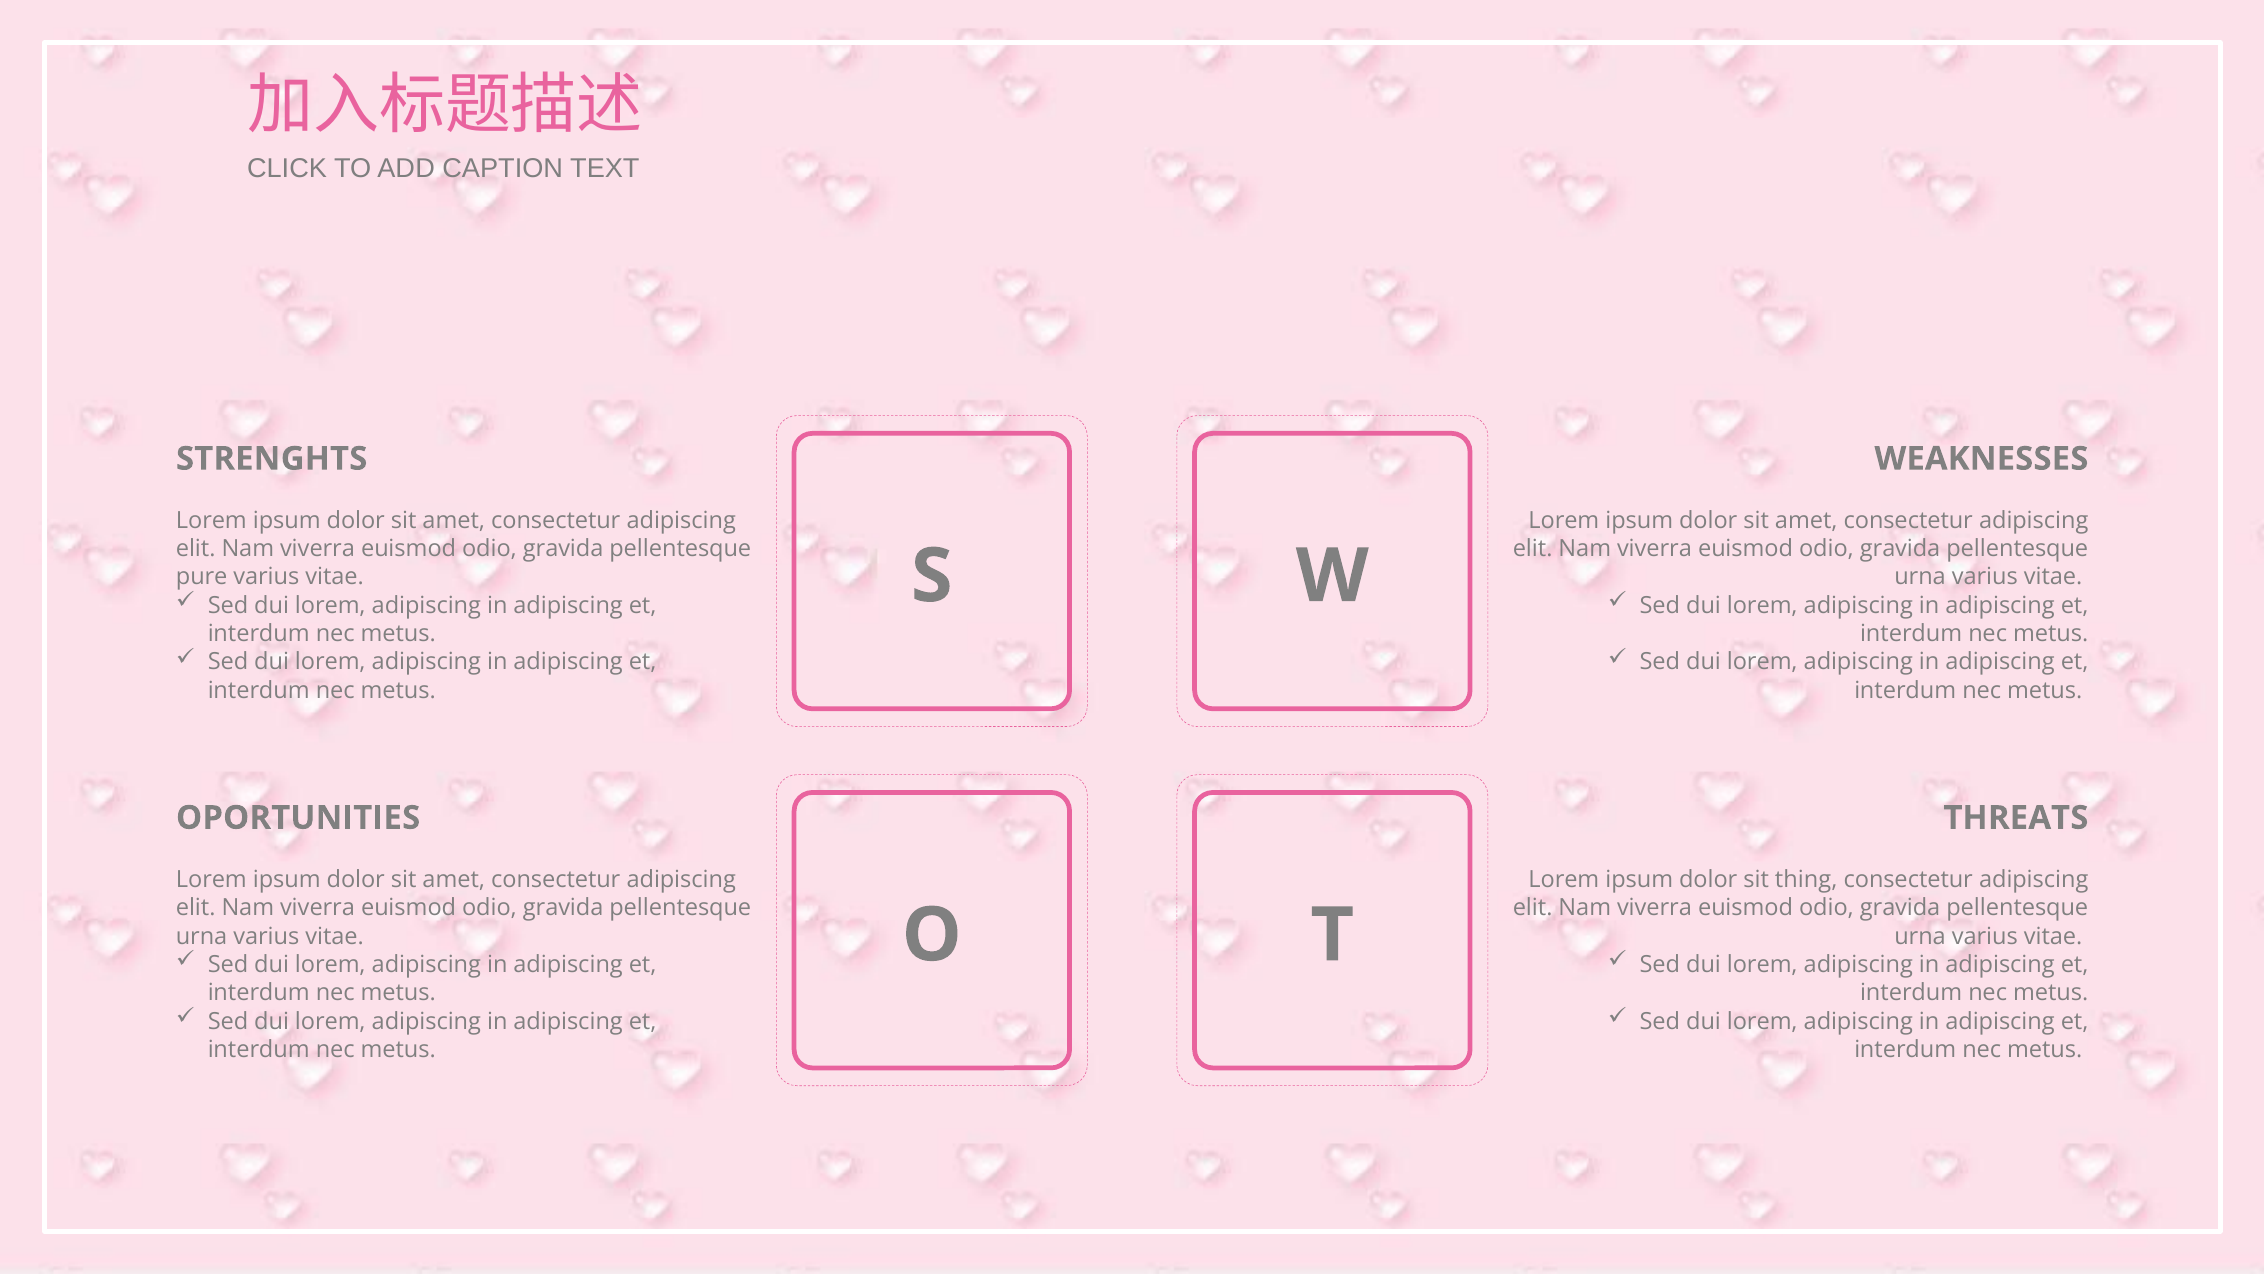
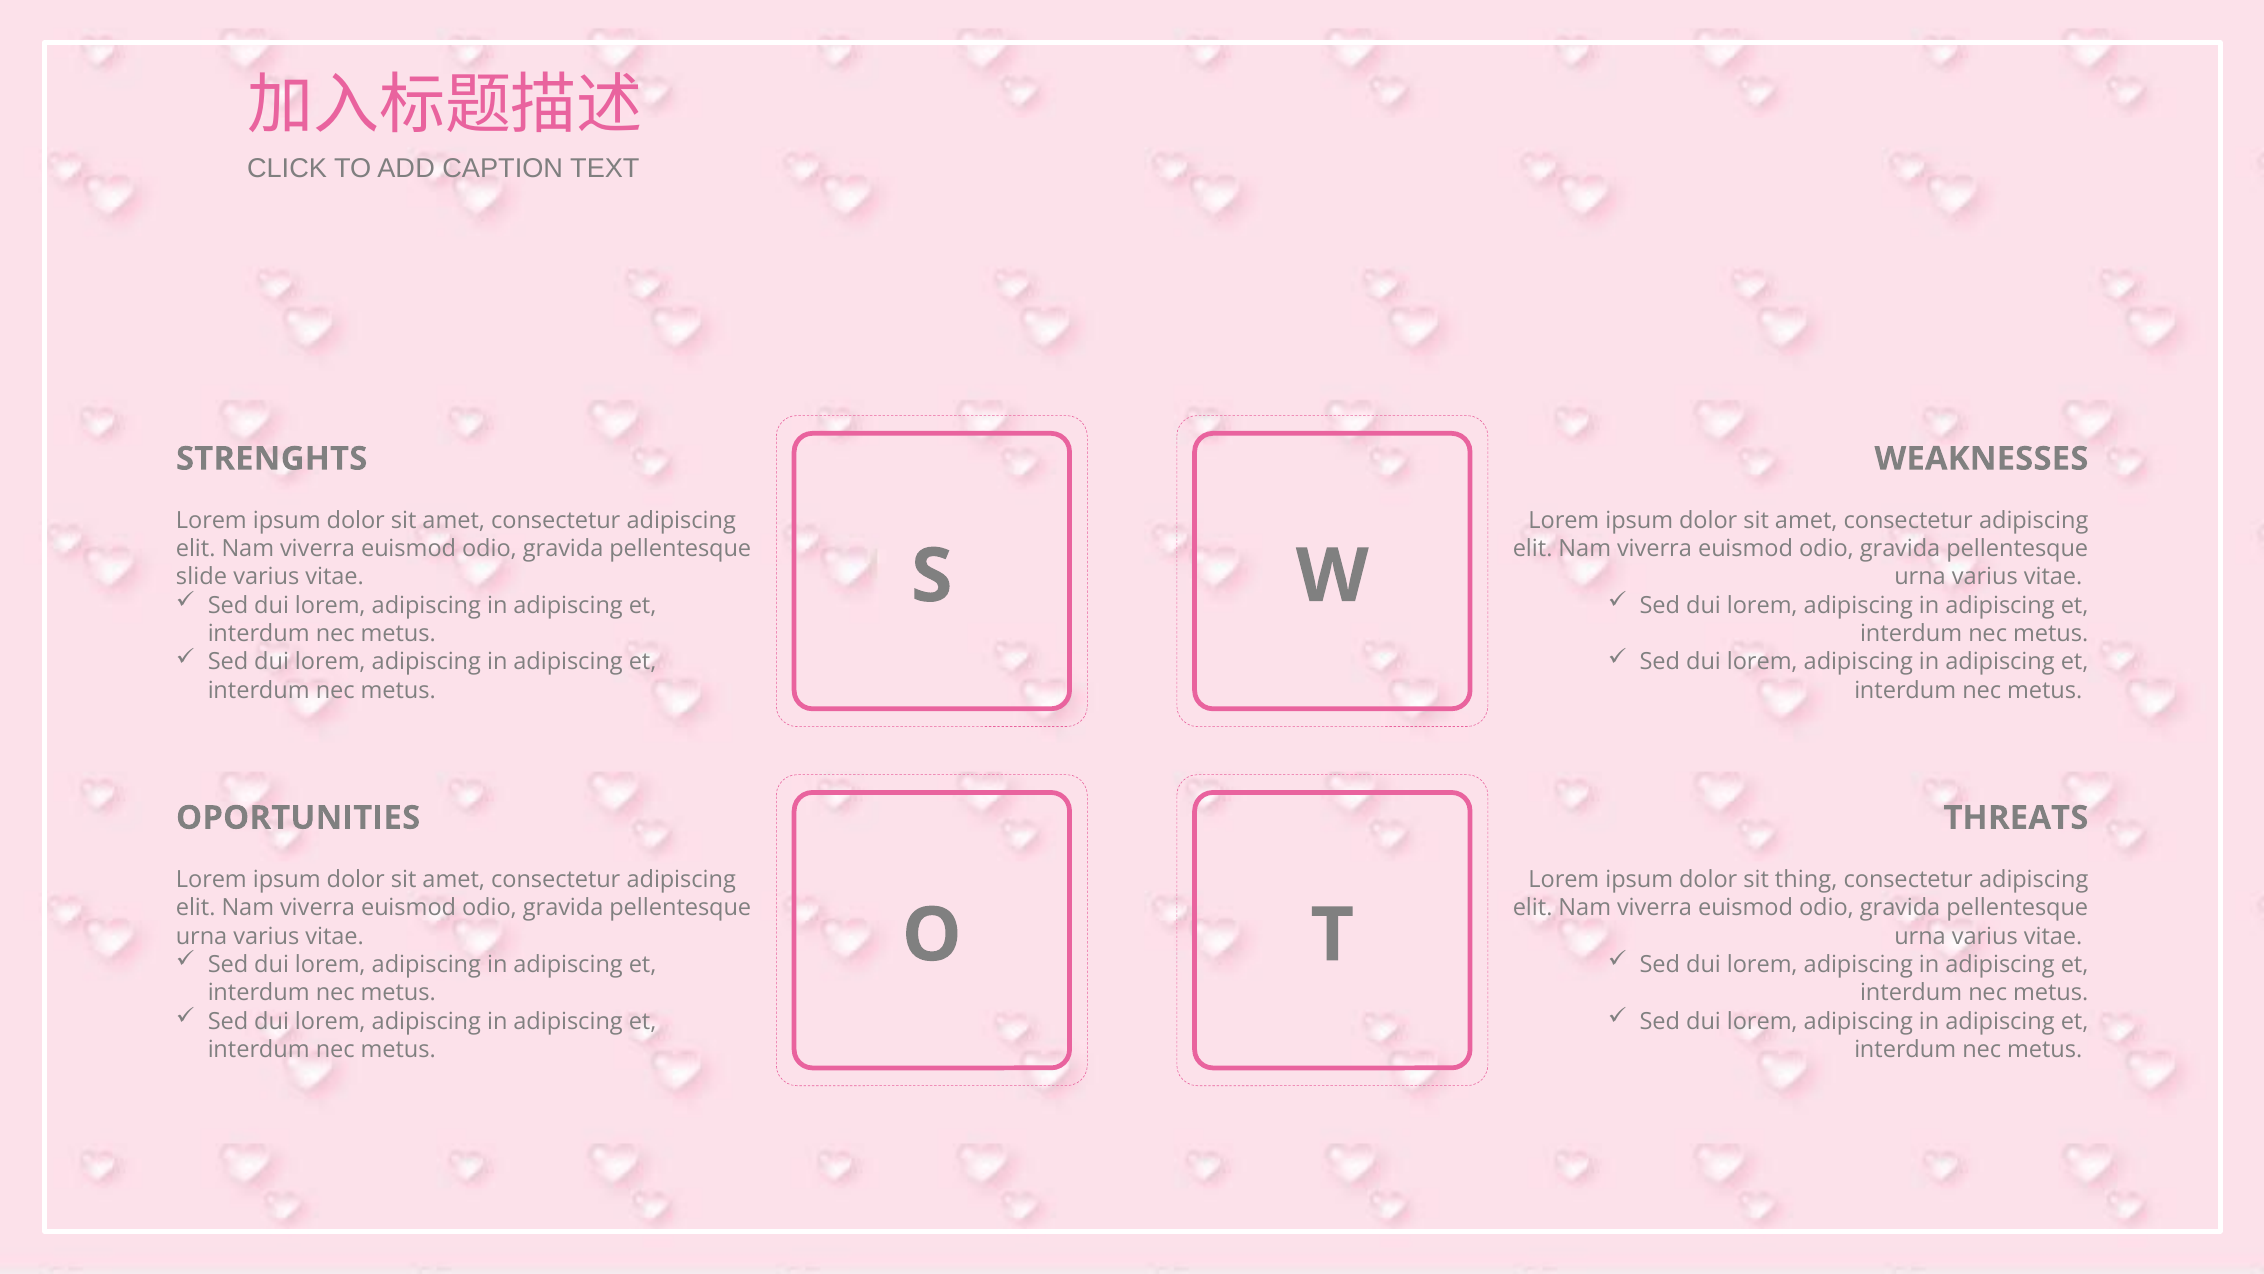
pure: pure -> slide
